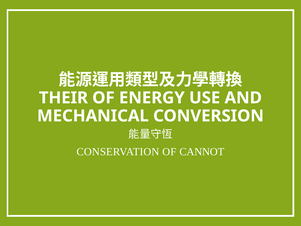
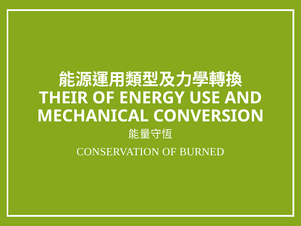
CANNOT: CANNOT -> BURNED
